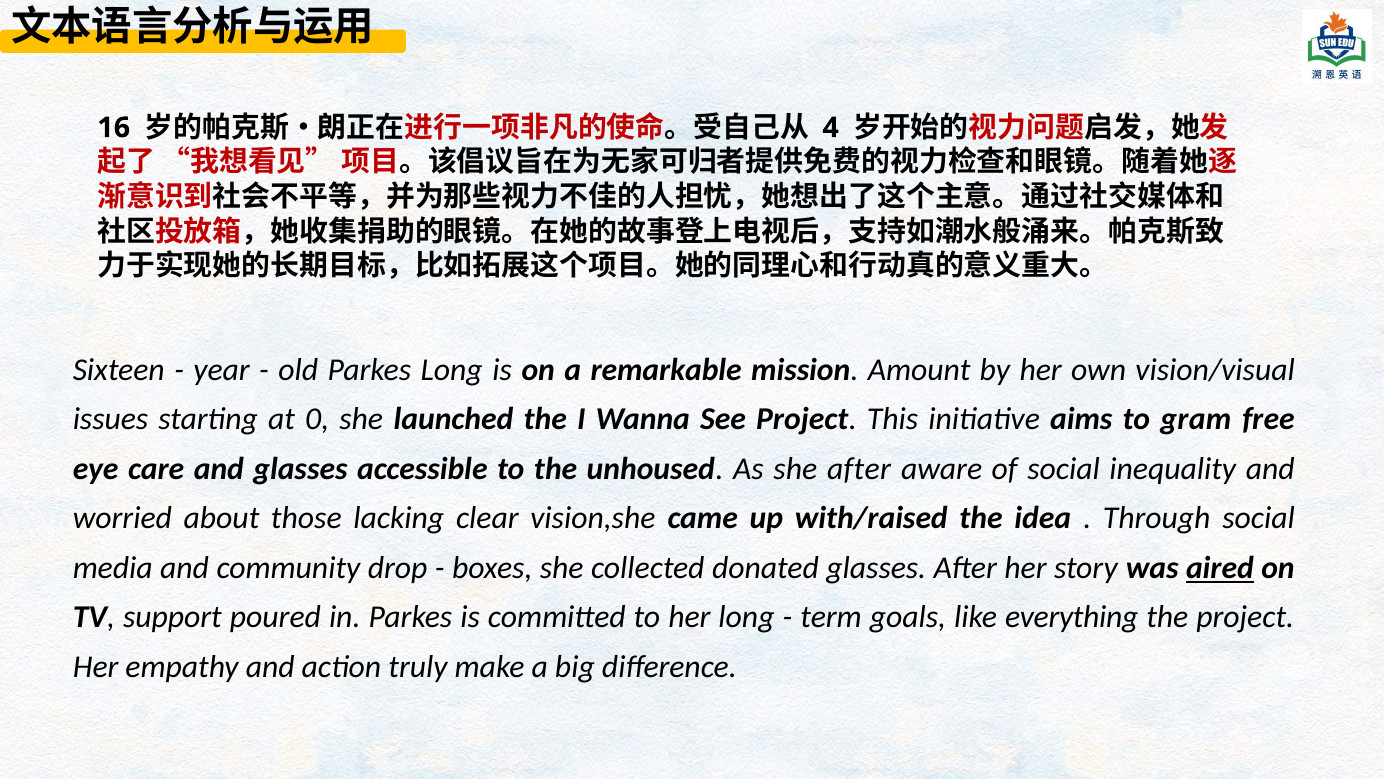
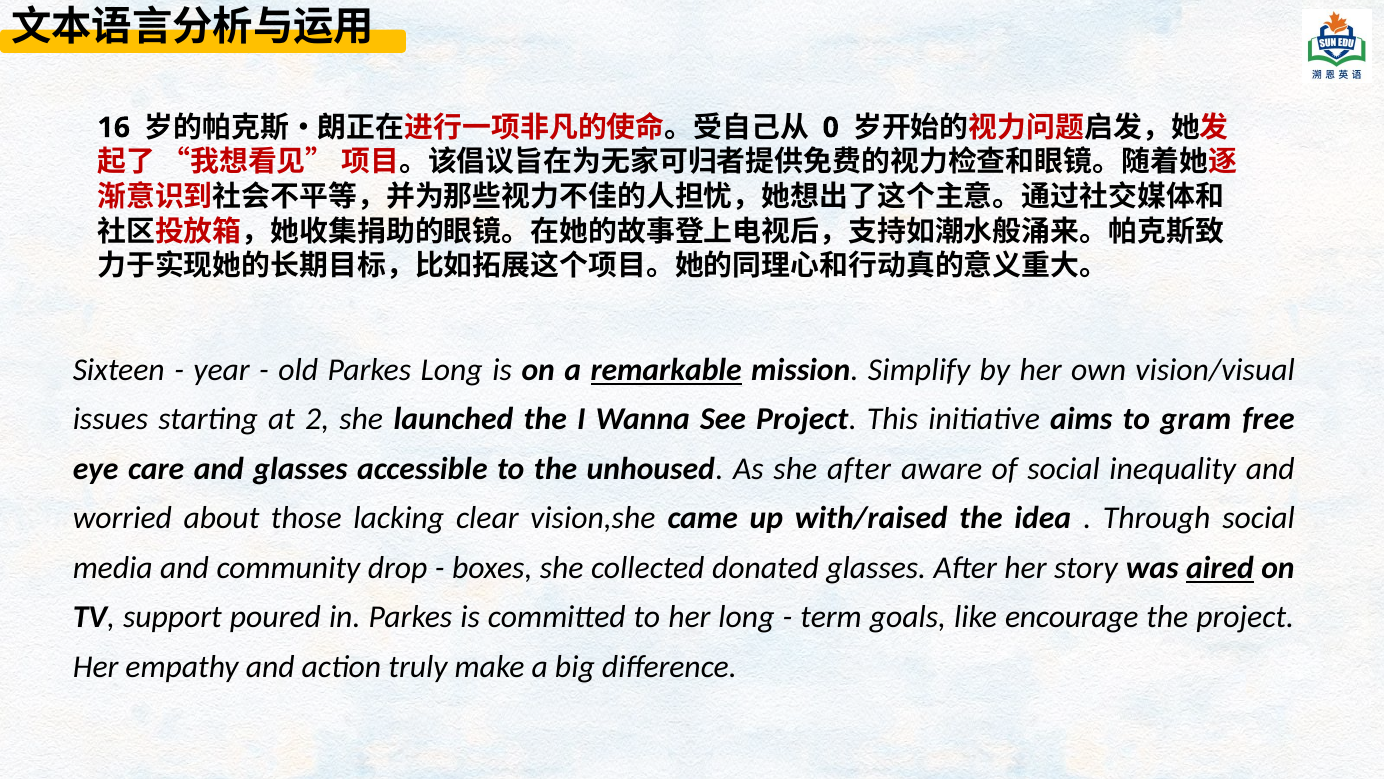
4: 4 -> 0
remarkable underline: none -> present
Amount: Amount -> Simplify
0: 0 -> 2
everything: everything -> encourage
